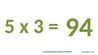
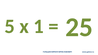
3: 3 -> 1
94: 94 -> 25
